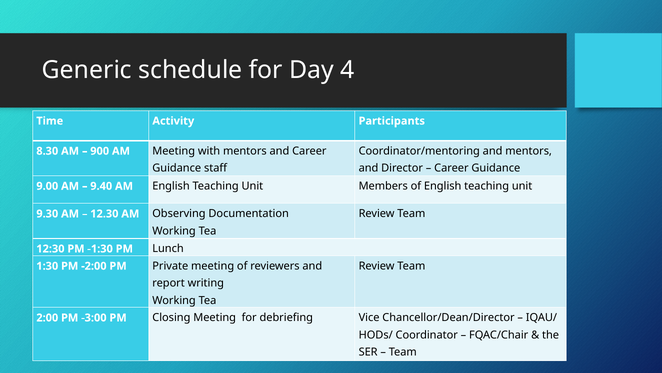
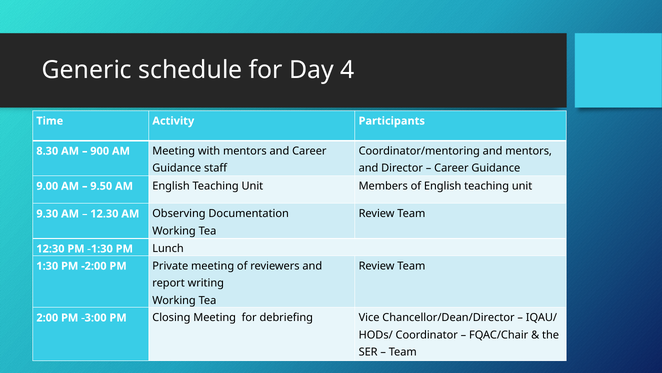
9.40: 9.40 -> 9.50
